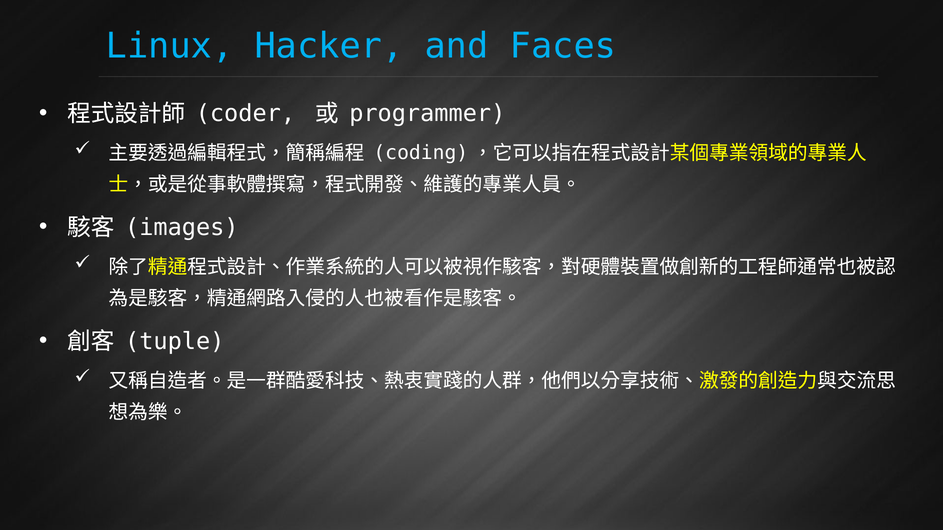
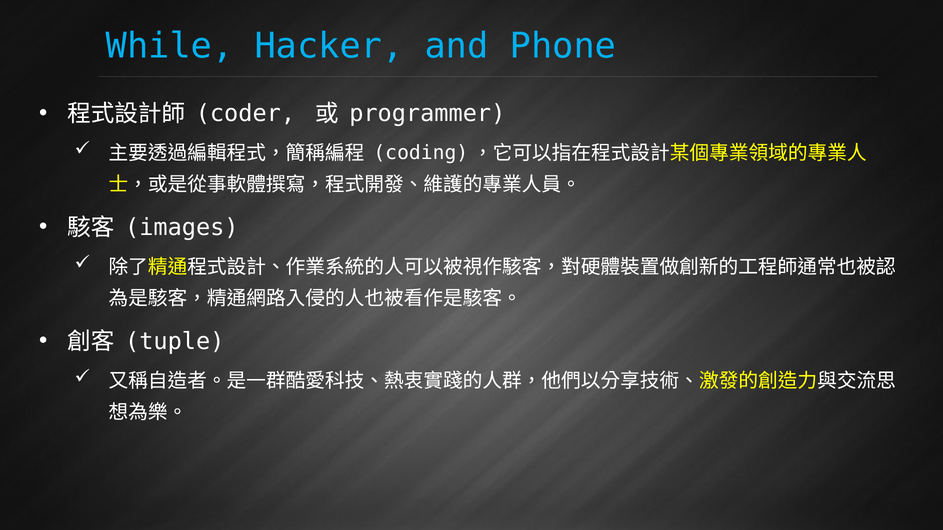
Linux: Linux -> While
Faces: Faces -> Phone
